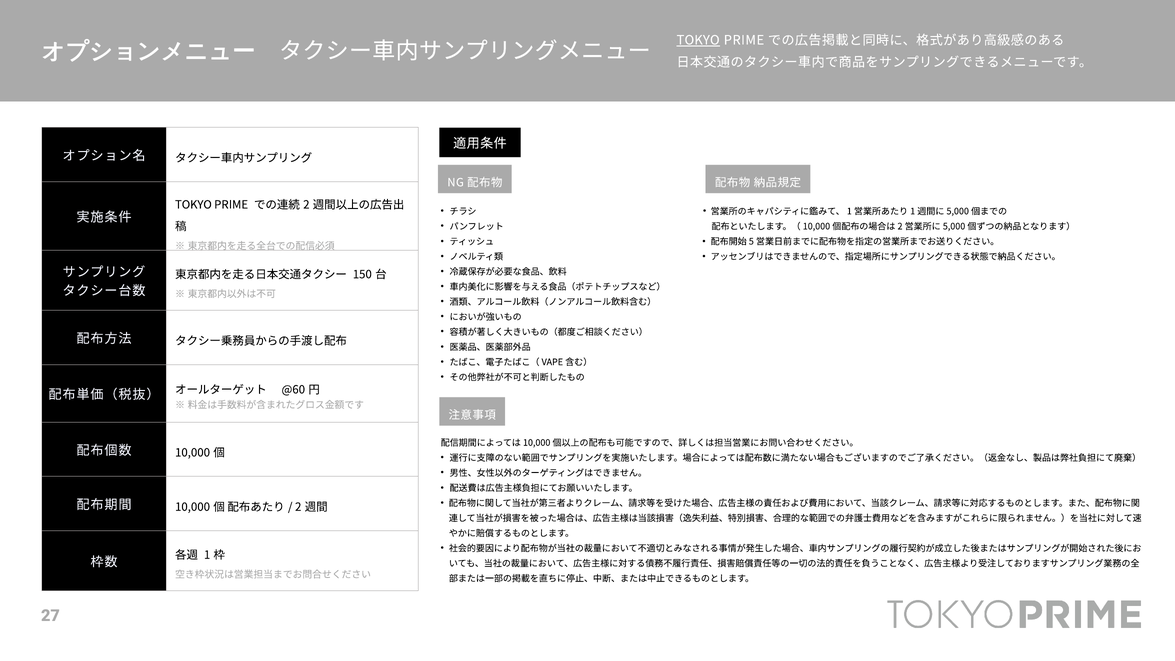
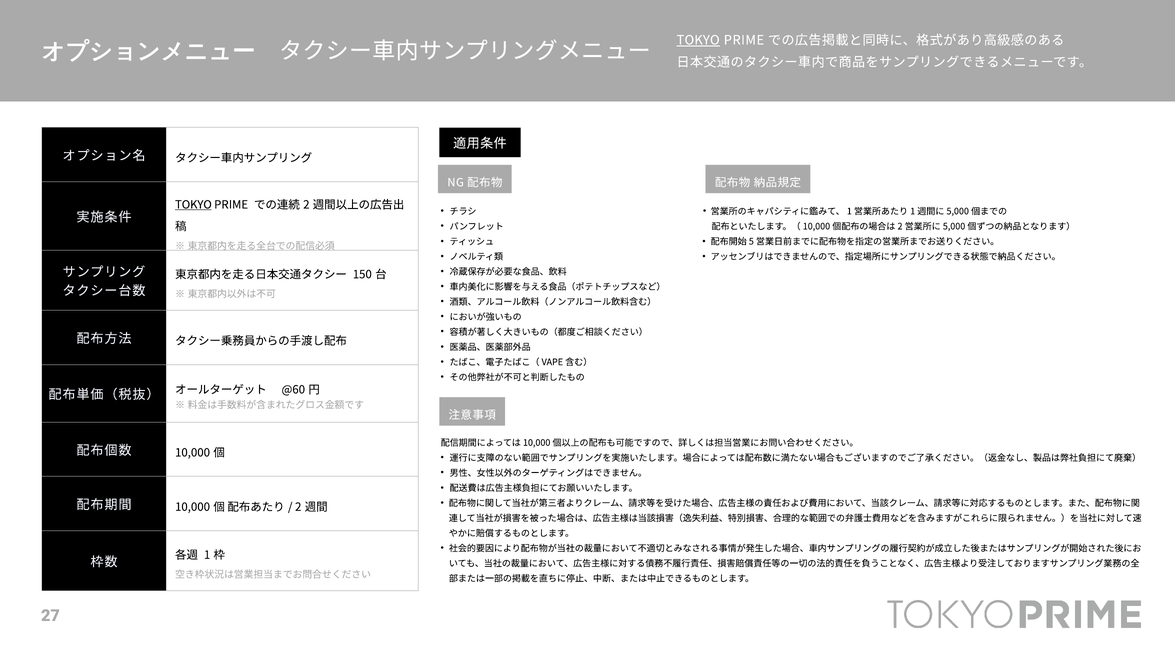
TOKYO at (193, 205) underline: none -> present
